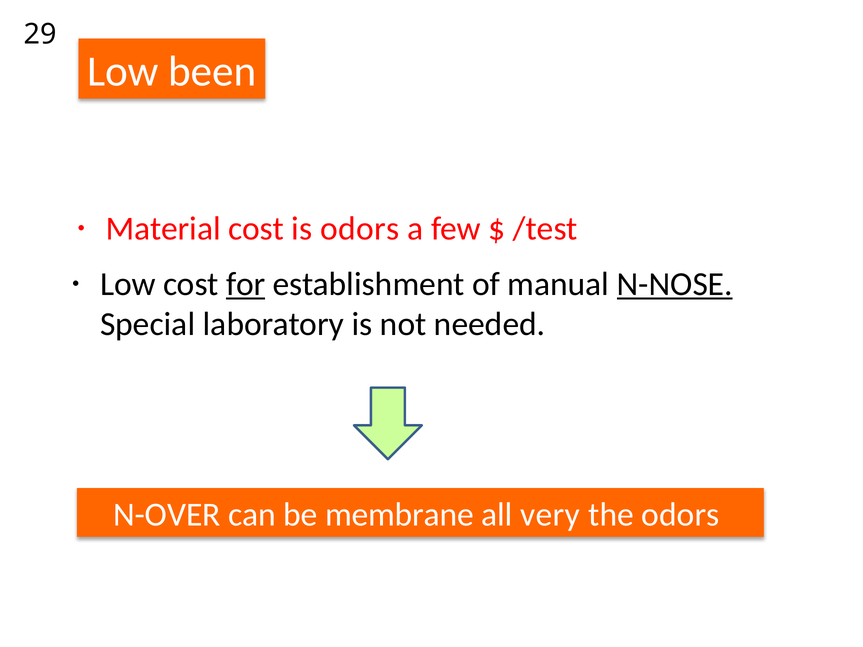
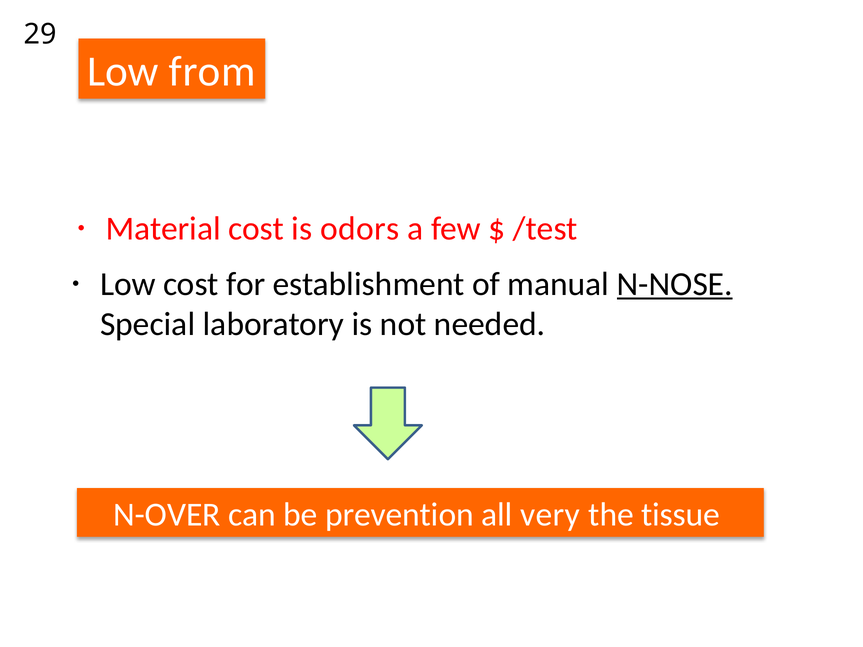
been: been -> from
for underline: present -> none
membrane: membrane -> prevention
the odors: odors -> tissue
